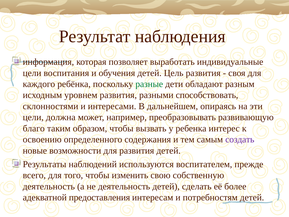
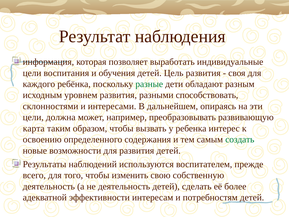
благо: благо -> карта
создать colour: purple -> green
предоставления: предоставления -> эффективности
